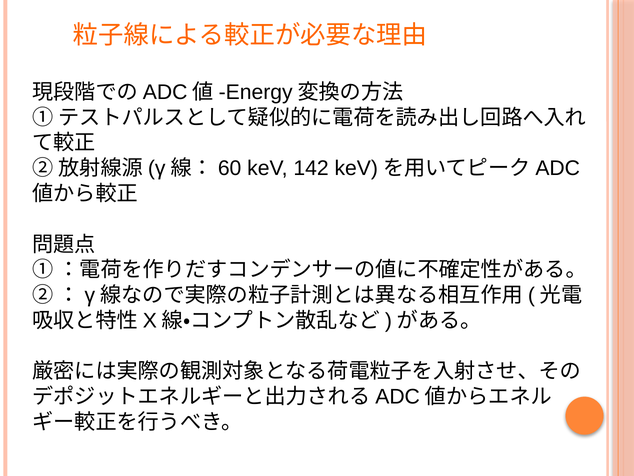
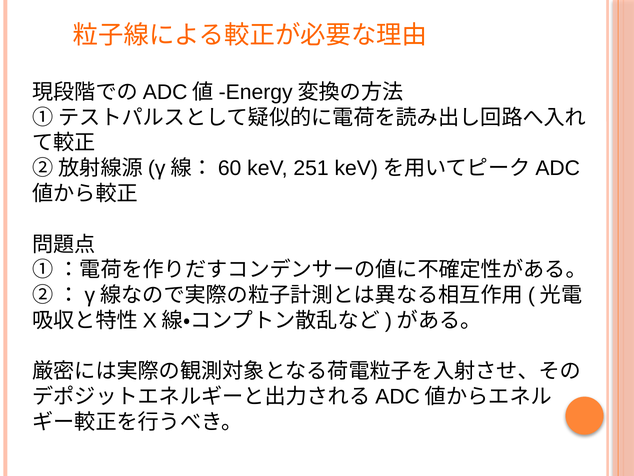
142: 142 -> 251
